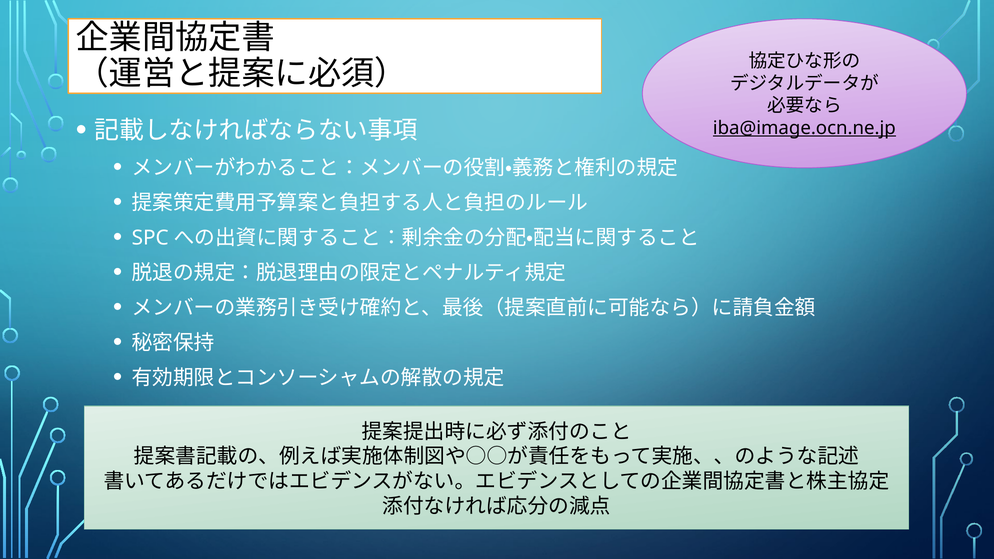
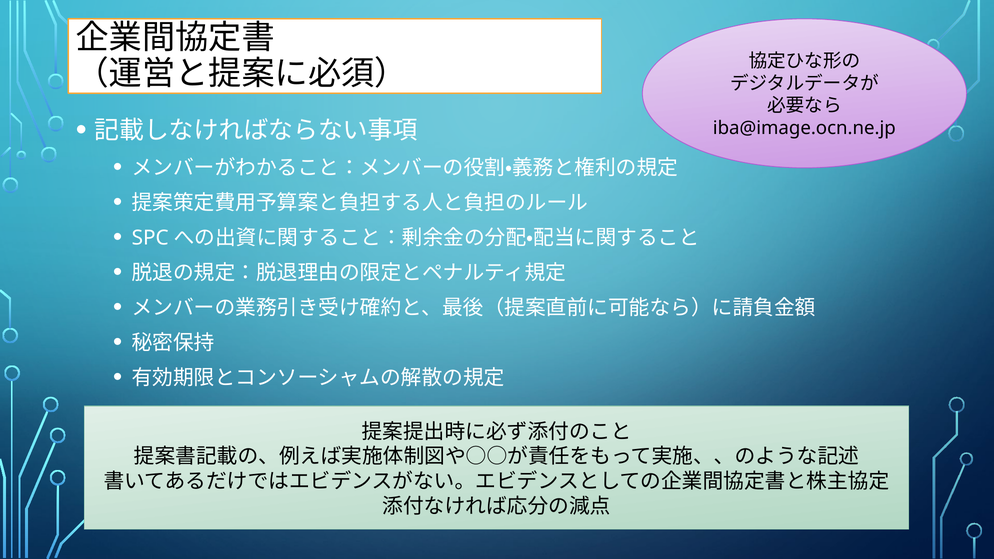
iba@image.ocn.ne.jp underline: present -> none
